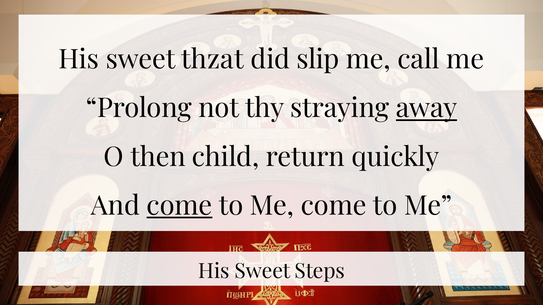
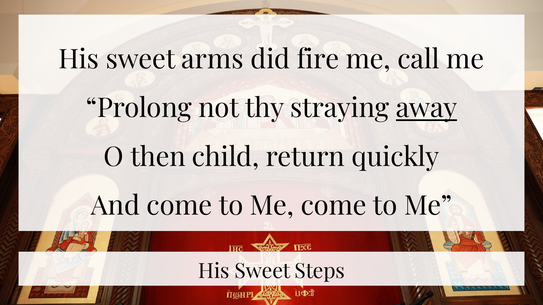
thzat: thzat -> arms
slip: slip -> fire
come at (179, 206) underline: present -> none
